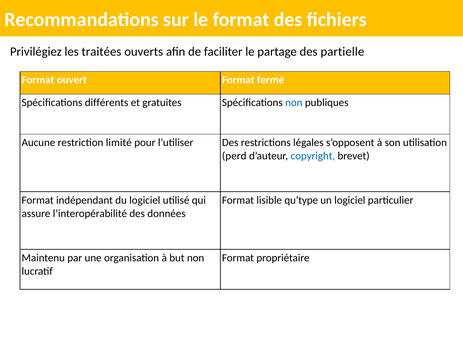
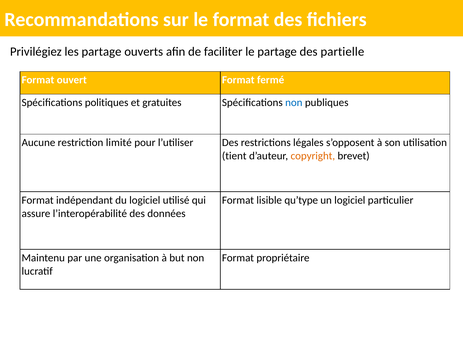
les traitées: traitées -> partage
différents: différents -> politiques
perd: perd -> tient
copyright colour: blue -> orange
